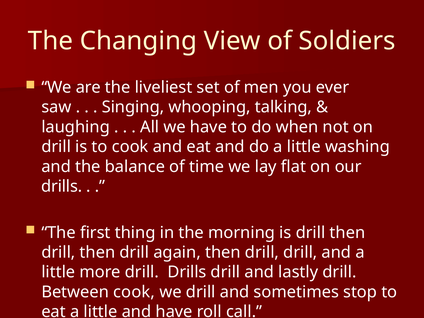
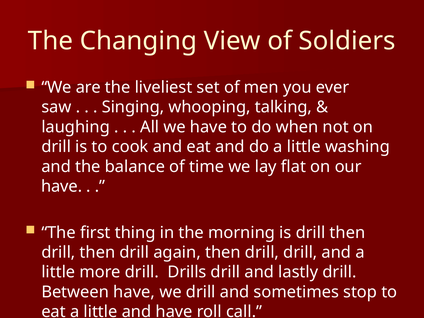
drills at (62, 186): drills -> have
Between cook: cook -> have
